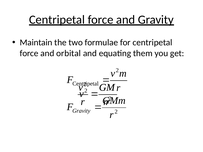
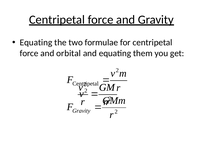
Maintain at (36, 43): Maintain -> Equating
